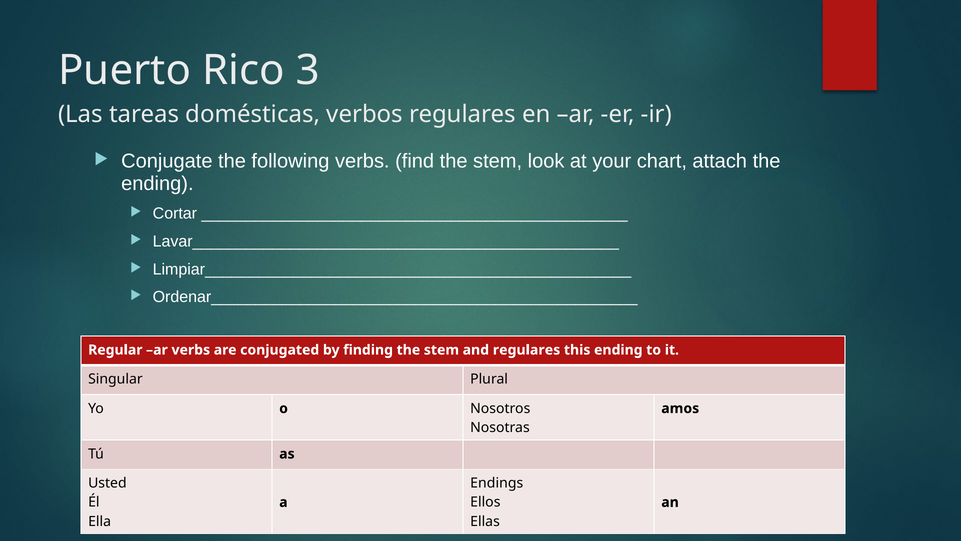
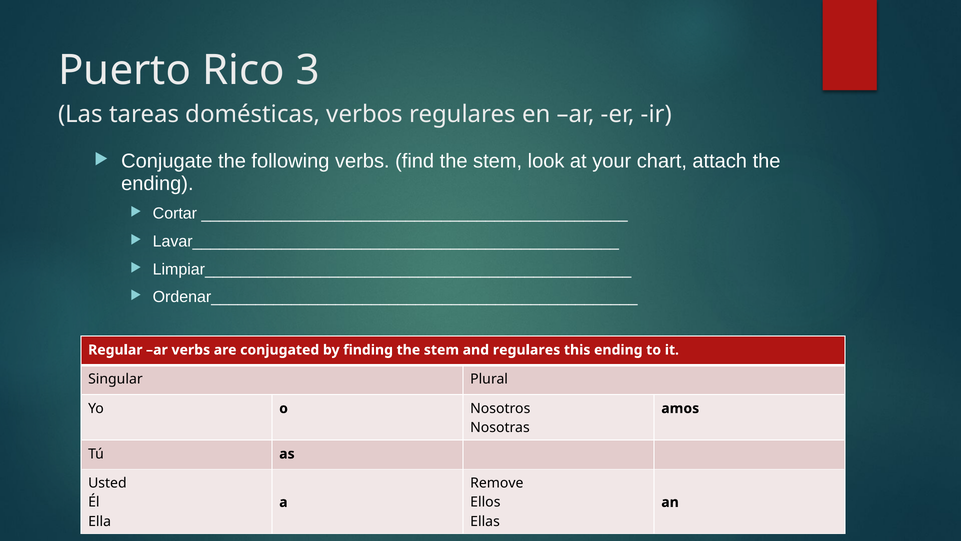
Endings: Endings -> Remove
